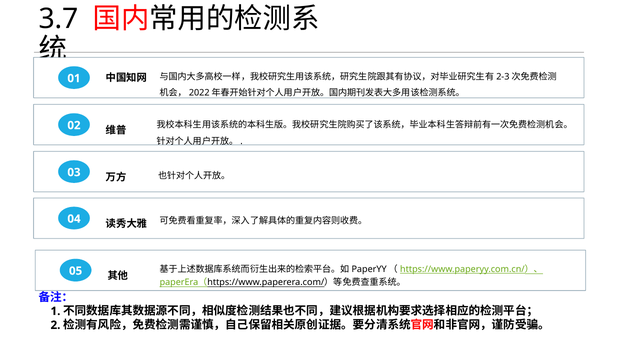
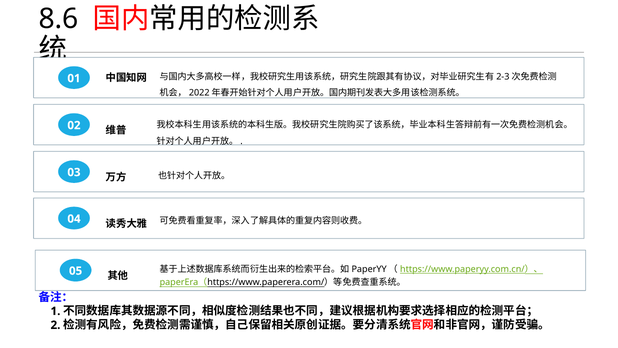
3.7: 3.7 -> 8.6
